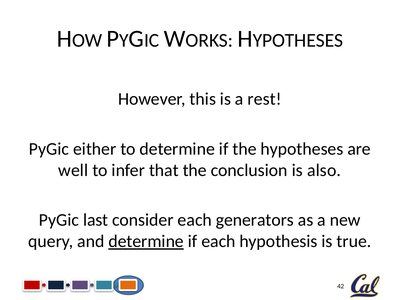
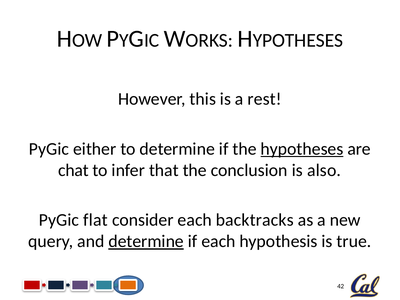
hypotheses underline: none -> present
well: well -> chat
last: last -> flat
generators: generators -> backtracks
